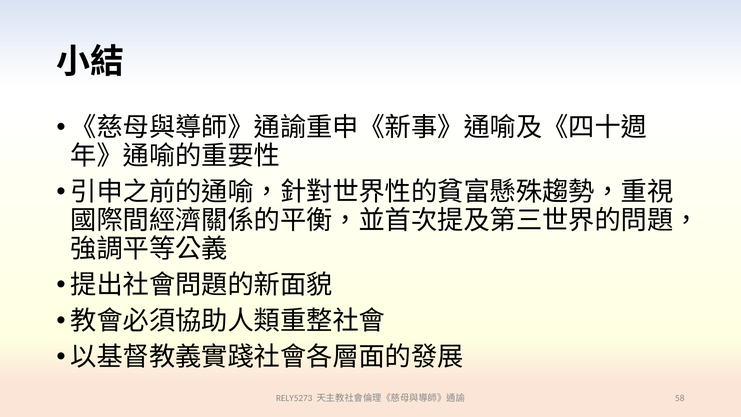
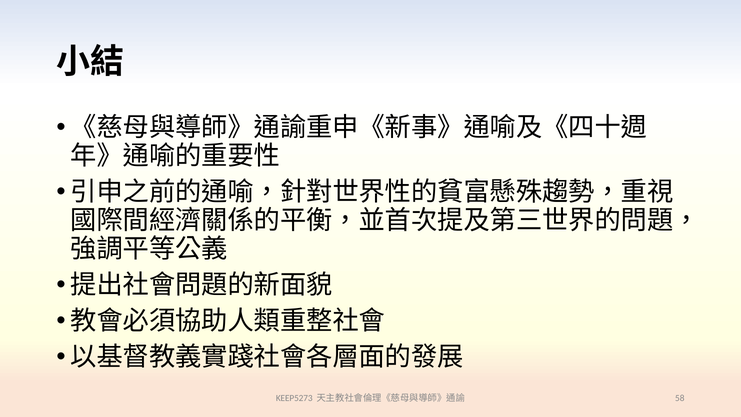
RELY5273: RELY5273 -> KEEP5273
